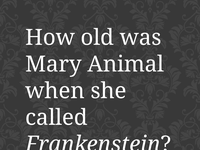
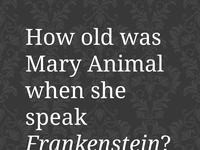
called: called -> speak
